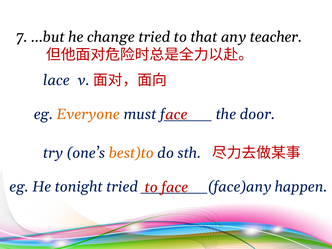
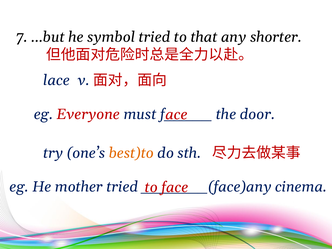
change: change -> symbol
teacher: teacher -> shorter
Everyone colour: orange -> red
tonight: tonight -> mother
happen: happen -> cinema
